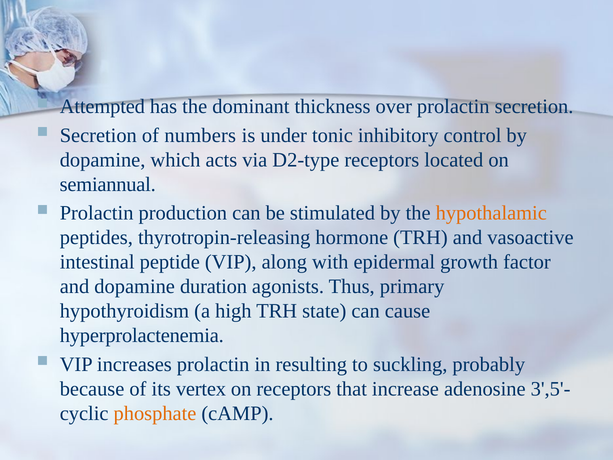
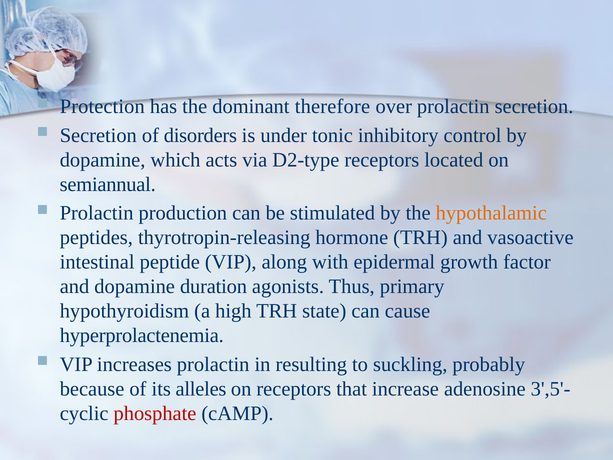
Attempted: Attempted -> Protection
thickness: thickness -> therefore
numbers: numbers -> disorders
vertex: vertex -> alleles
phosphate colour: orange -> red
